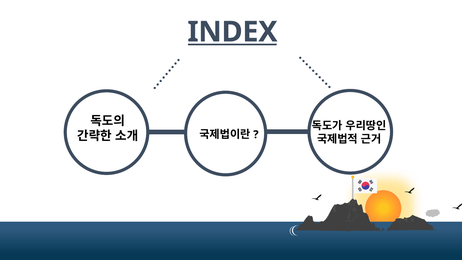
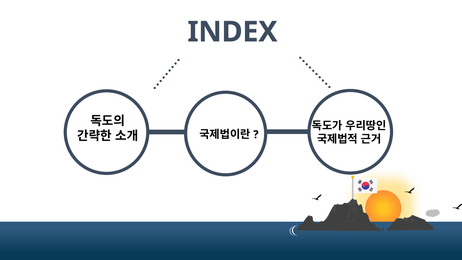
INDEX underline: present -> none
